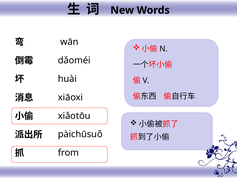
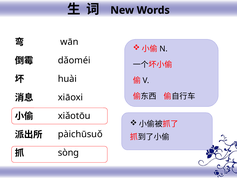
from: from -> sònɡ
